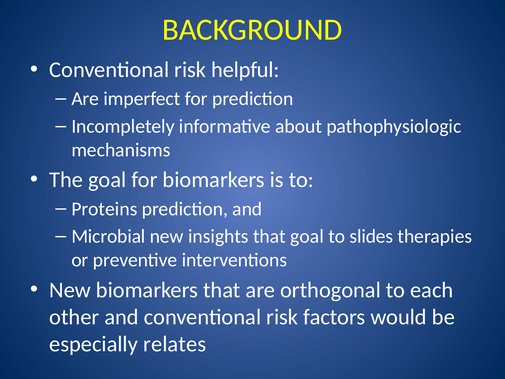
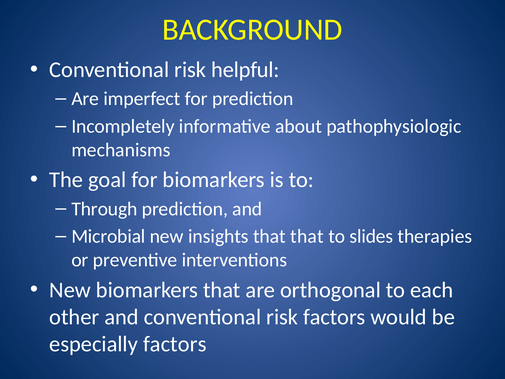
Proteins: Proteins -> Through
that goal: goal -> that
especially relates: relates -> factors
